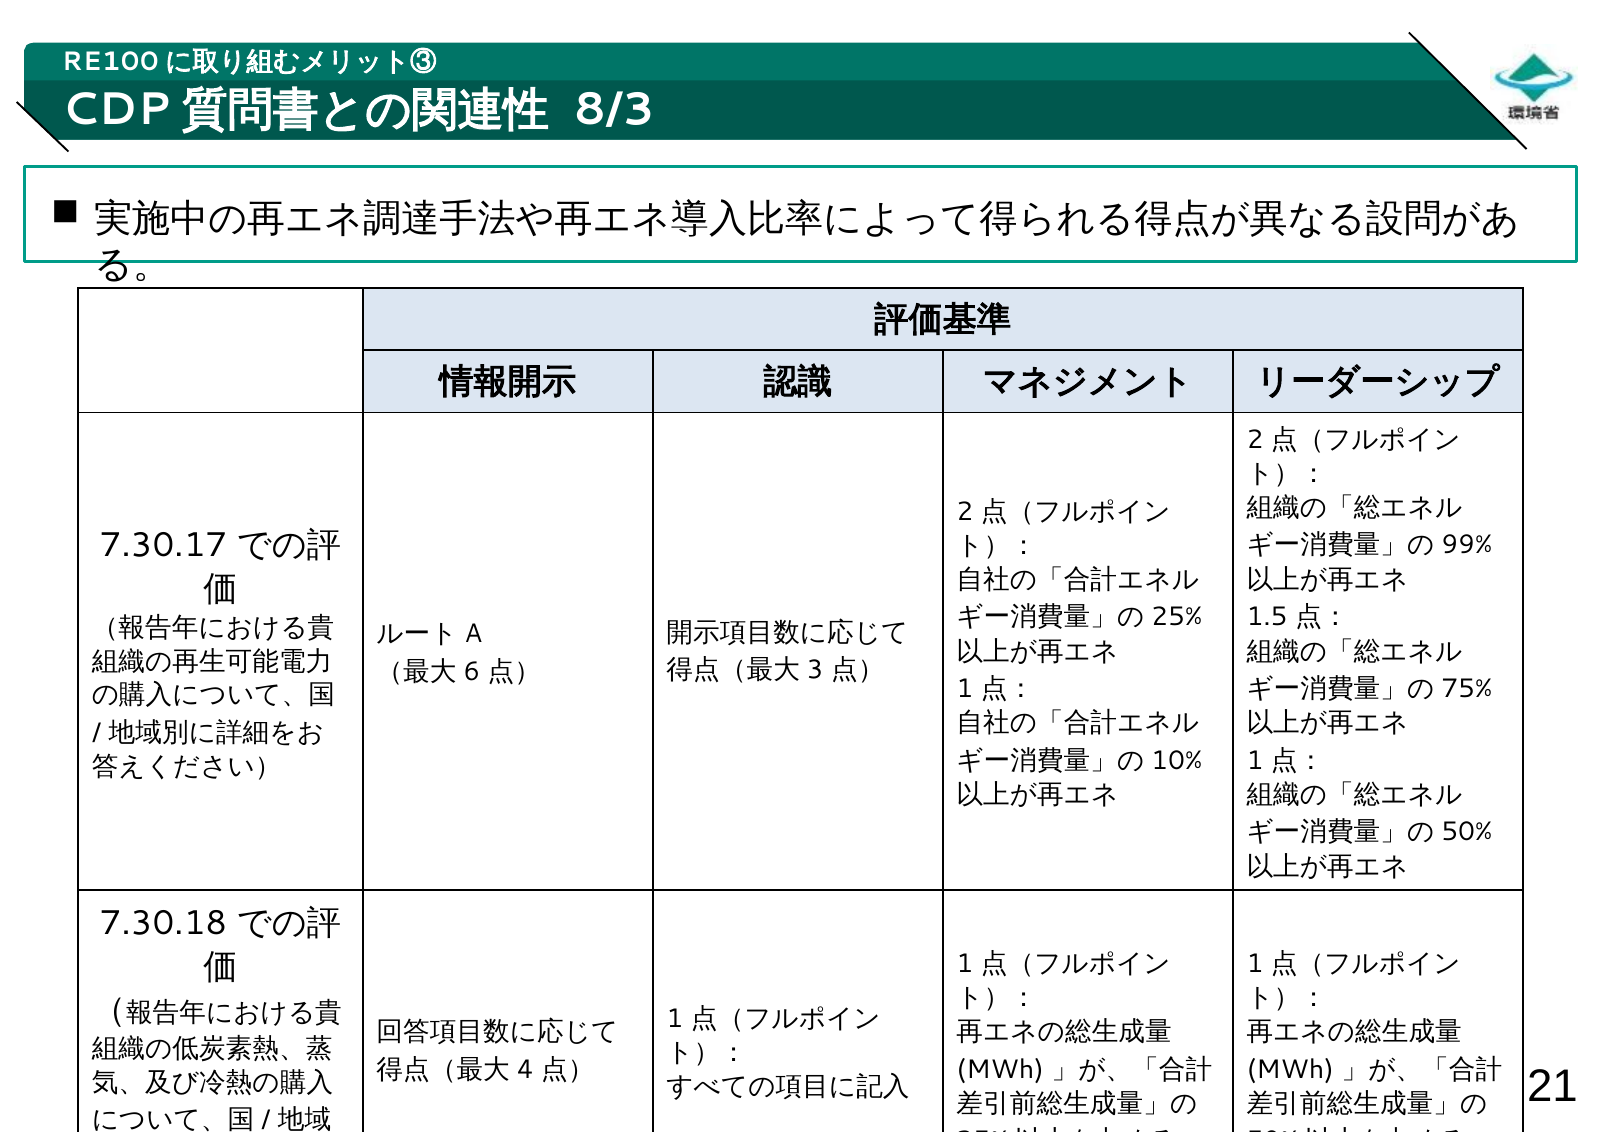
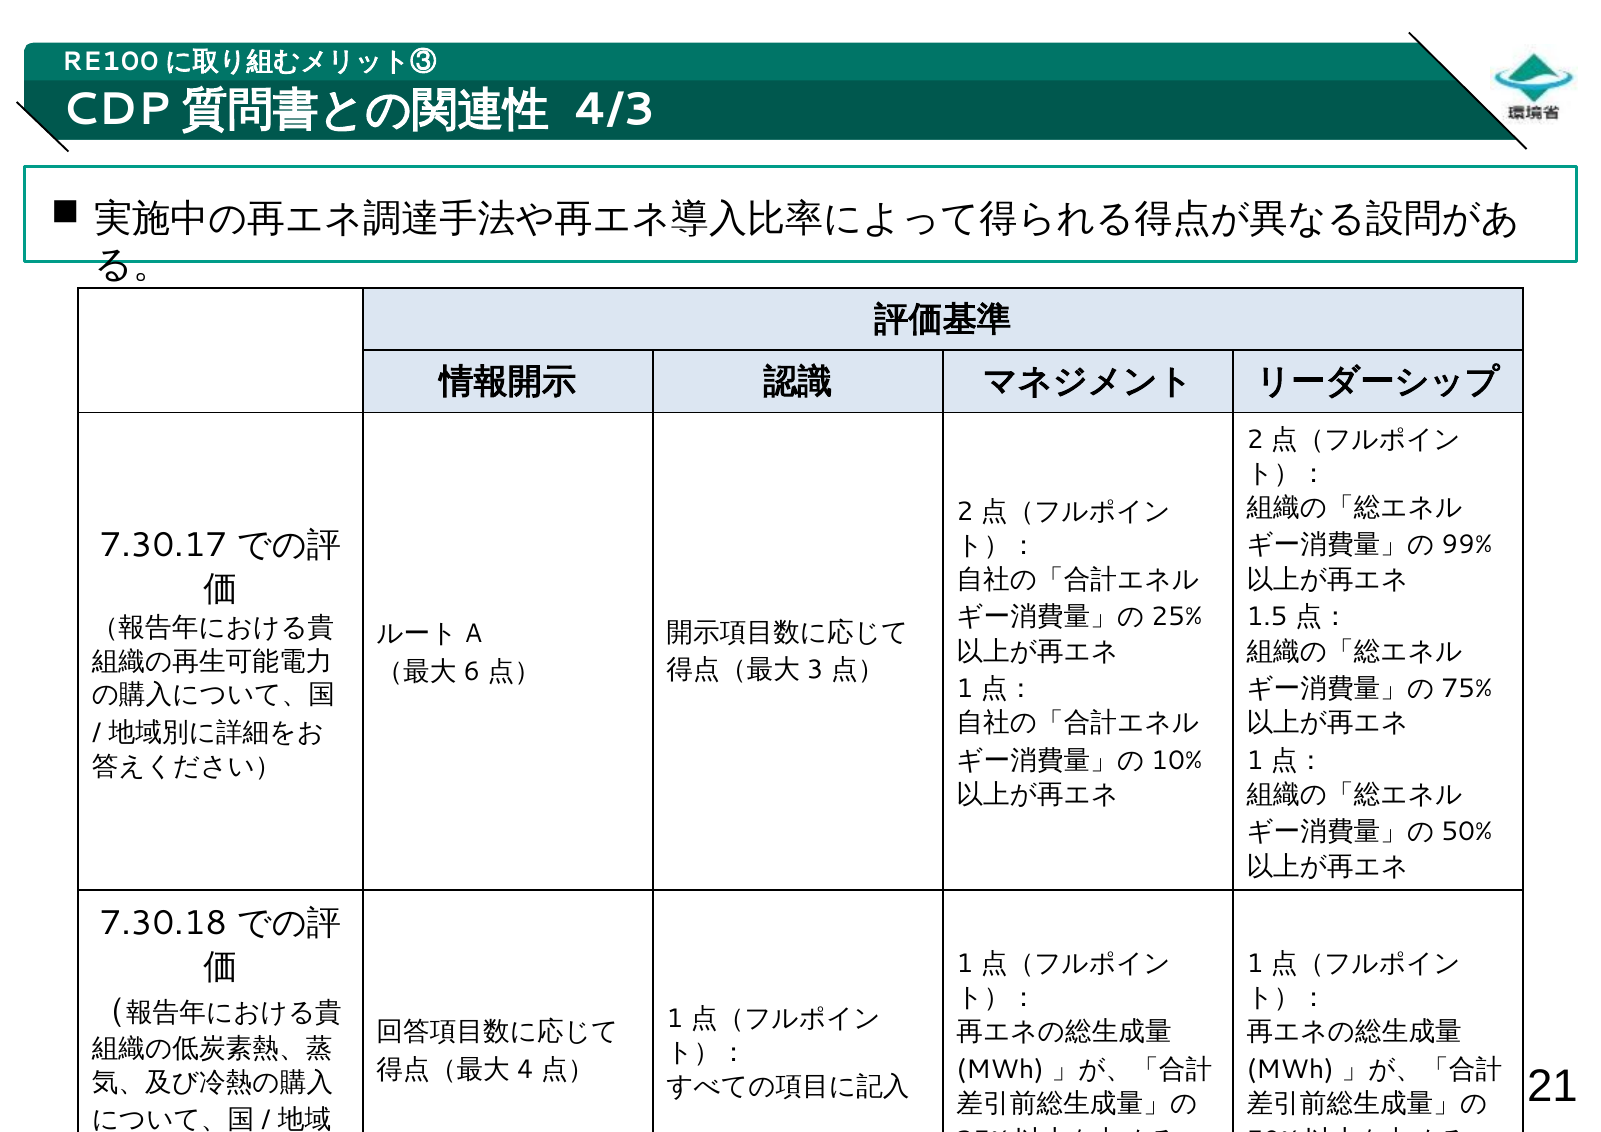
8/3: 8/3 -> 4/3
